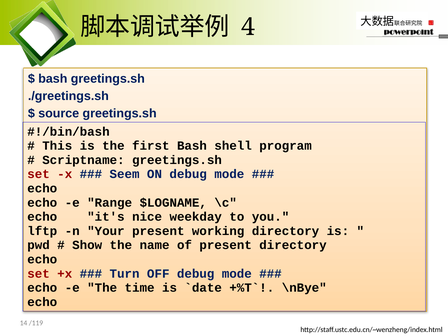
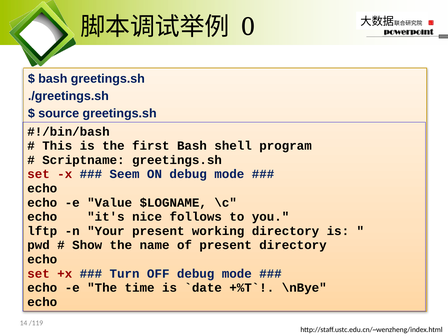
4: 4 -> 0
Range: Range -> Value
weekday: weekday -> follows
